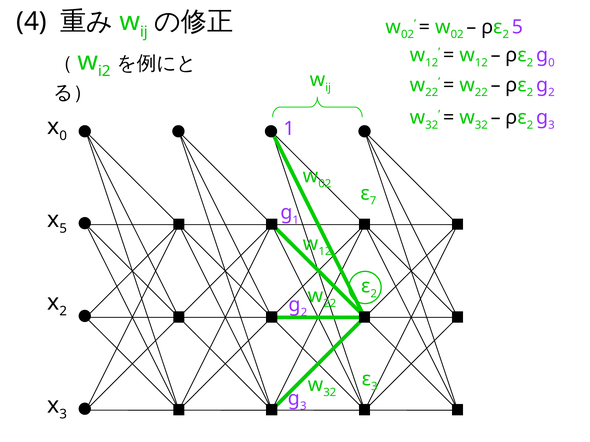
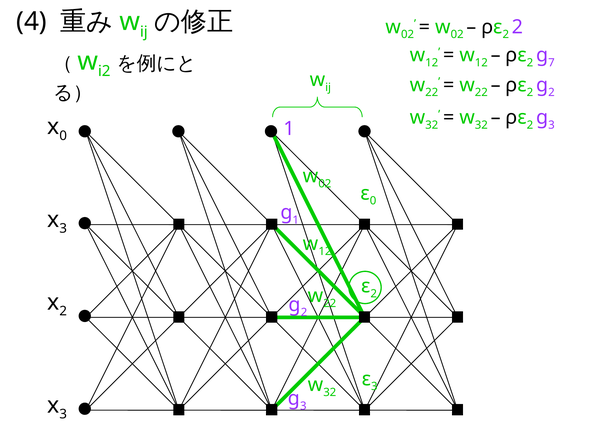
5 at (518, 27): 5 -> 2
0 at (552, 63): 0 -> 7
7 at (373, 201): 7 -> 0
5 at (63, 229): 5 -> 3
